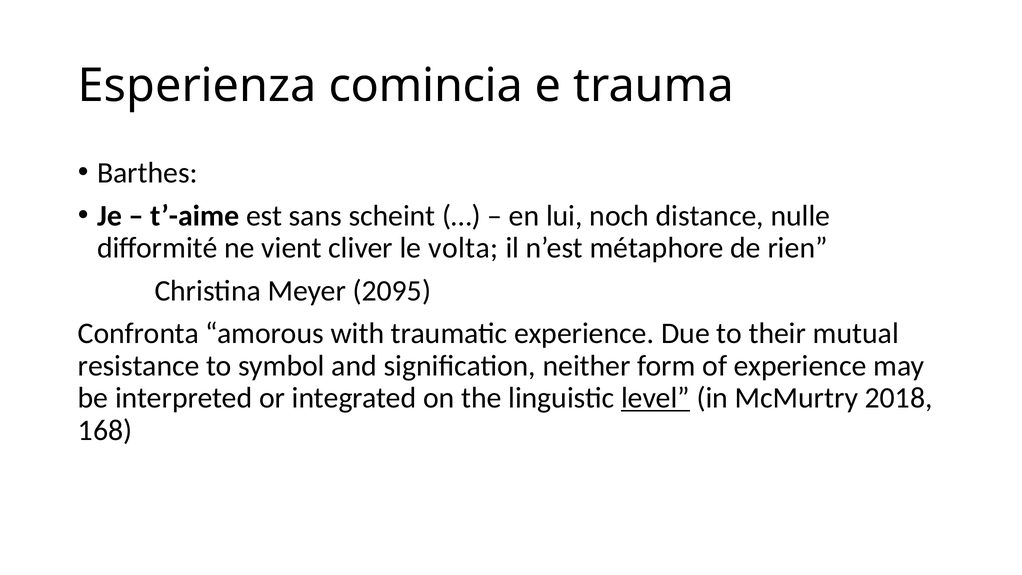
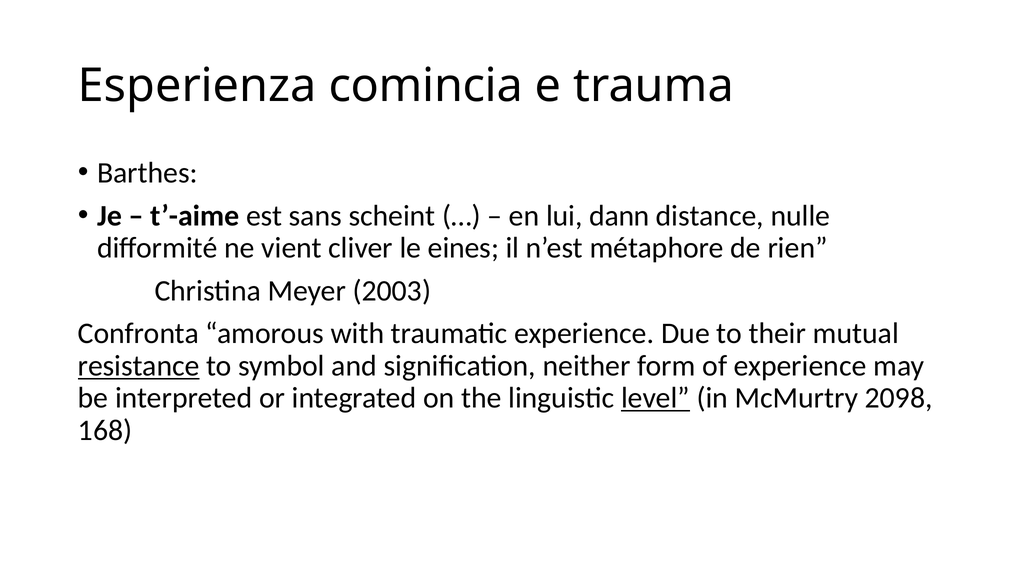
noch: noch -> dann
volta: volta -> eines
2095: 2095 -> 2003
resistance underline: none -> present
2018: 2018 -> 2098
